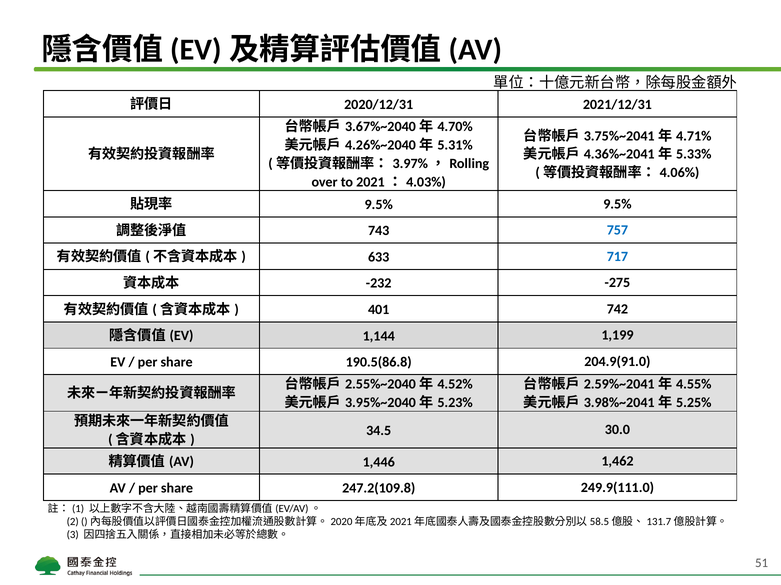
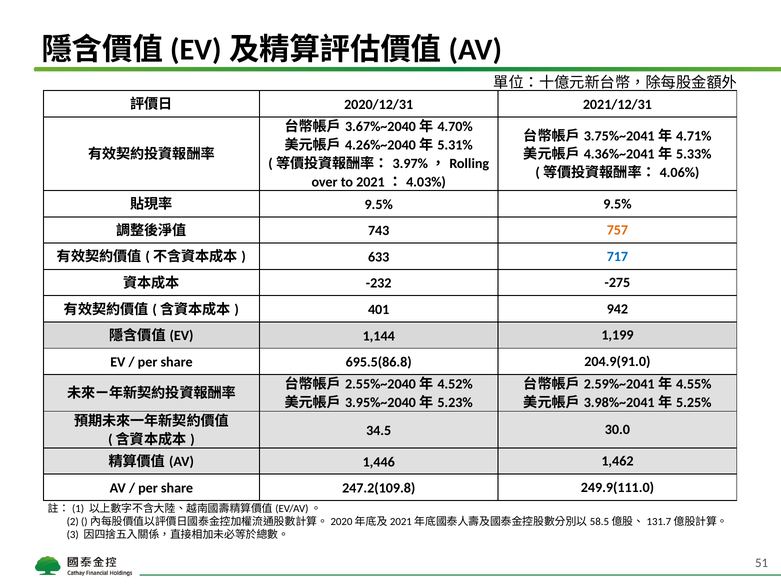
757 colour: blue -> orange
742: 742 -> 942
190.5(86.8: 190.5(86.8 -> 695.5(86.8
